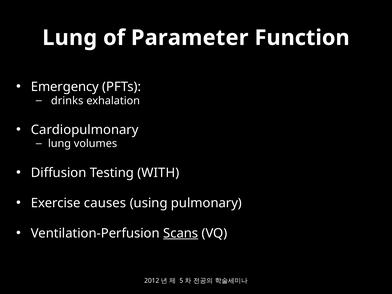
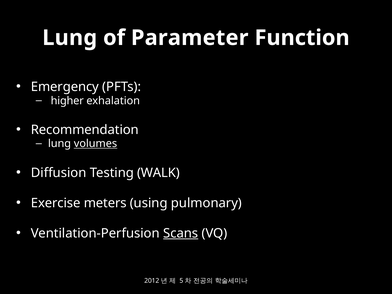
drinks: drinks -> higher
Cardiopulmonary: Cardiopulmonary -> Recommendation
volumes underline: none -> present
WITH: WITH -> WALK
causes: causes -> meters
